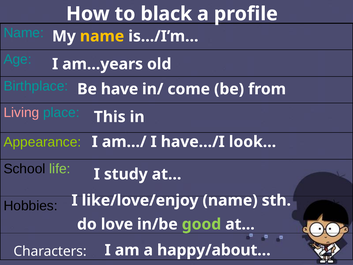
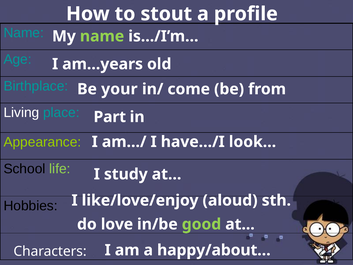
black: black -> stout
name at (102, 36) colour: yellow -> light green
have: have -> your
Living colour: pink -> white
This: This -> Part
like/love/enjoy name: name -> aloud
